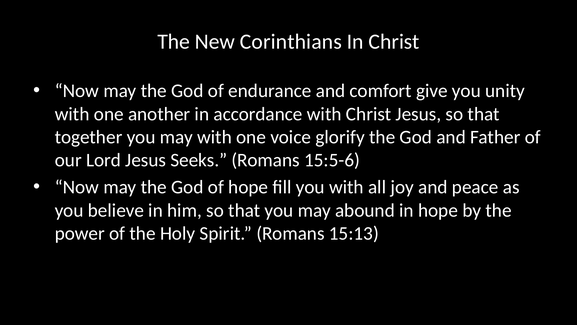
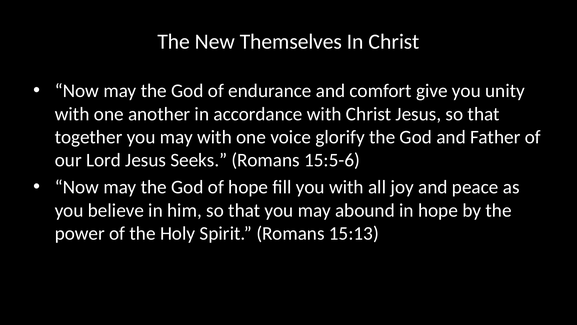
Corinthians: Corinthians -> Themselves
